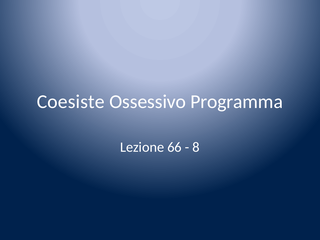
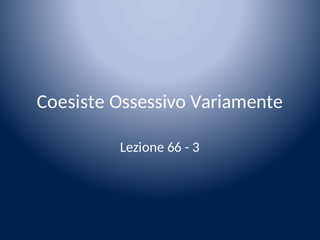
Programma: Programma -> Variamente
8: 8 -> 3
